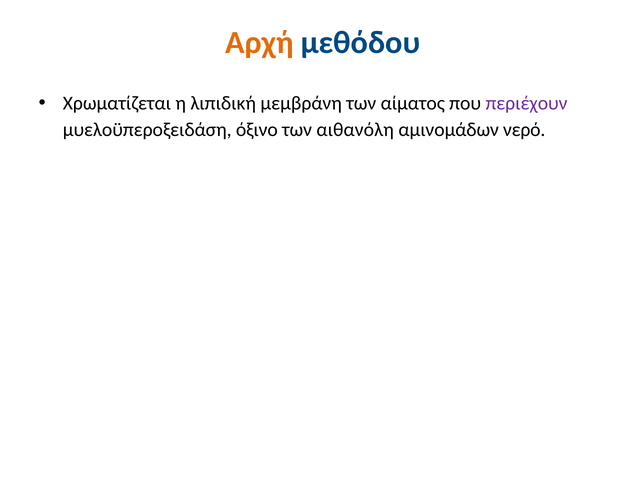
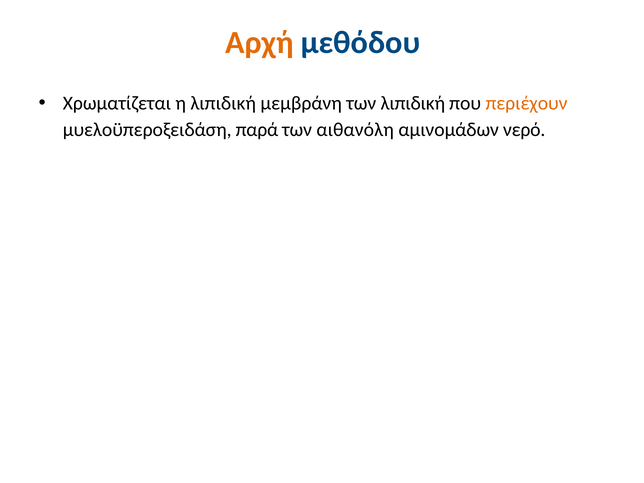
των αίματος: αίματος -> λιπιδική
περιέχουν colour: purple -> orange
όξινο: όξινο -> παρά
